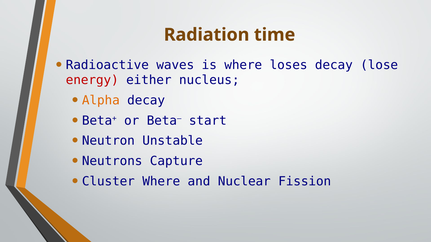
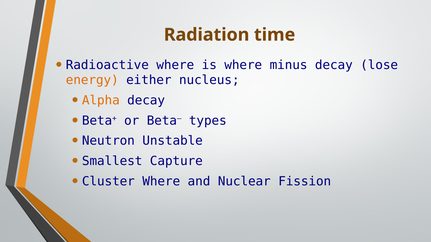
Radioactive waves: waves -> where
loses: loses -> minus
energy colour: red -> orange
start: start -> types
Neutrons: Neutrons -> Smallest
